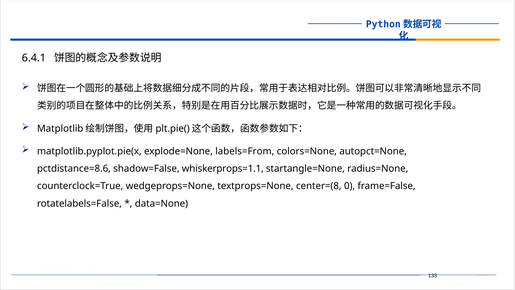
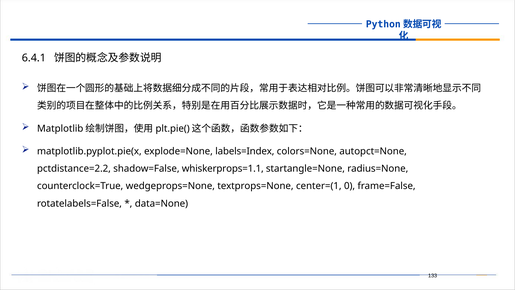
labels=From: labels=From -> labels=Index
pctdistance=8.6: pctdistance=8.6 -> pctdistance=2.2
center=(8: center=(8 -> center=(1
